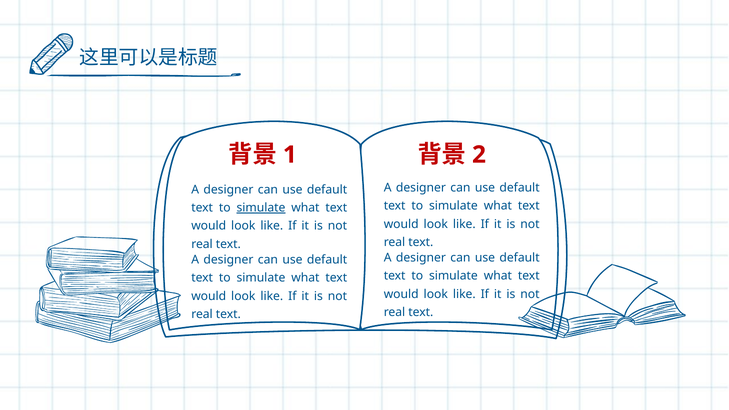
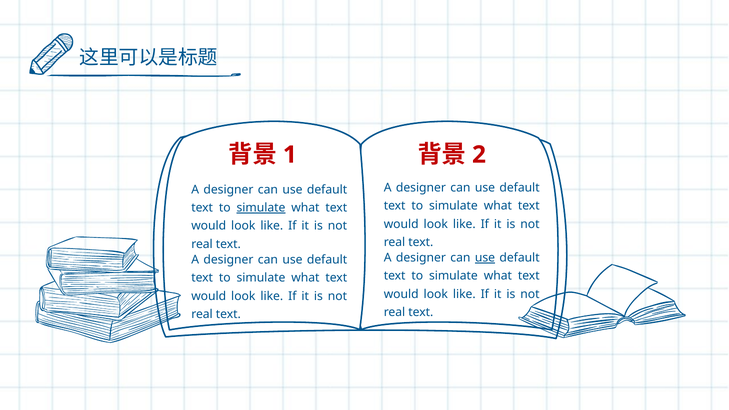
use at (485, 258) underline: none -> present
